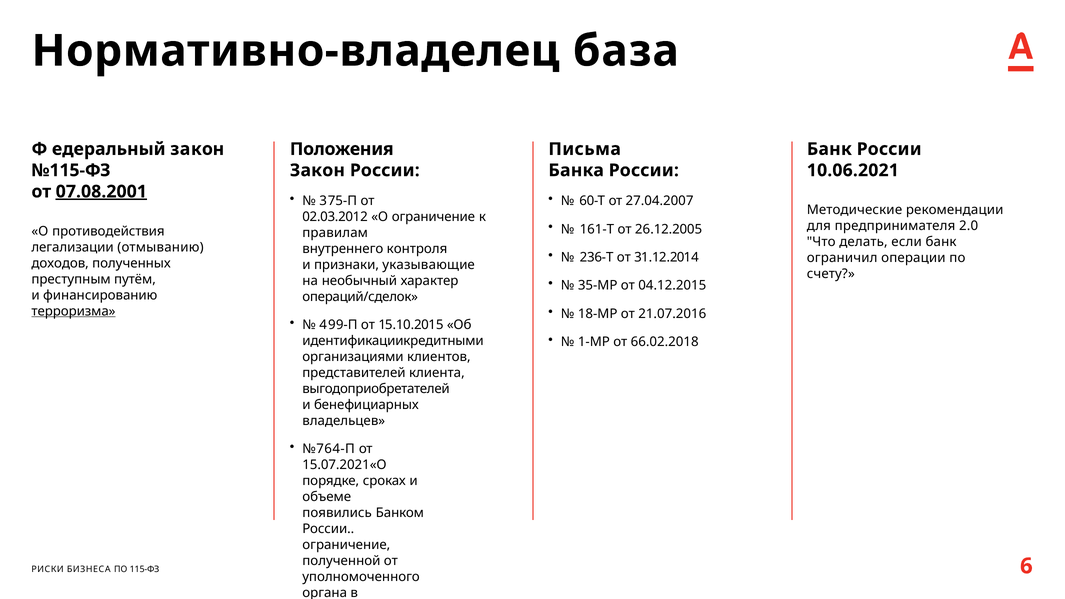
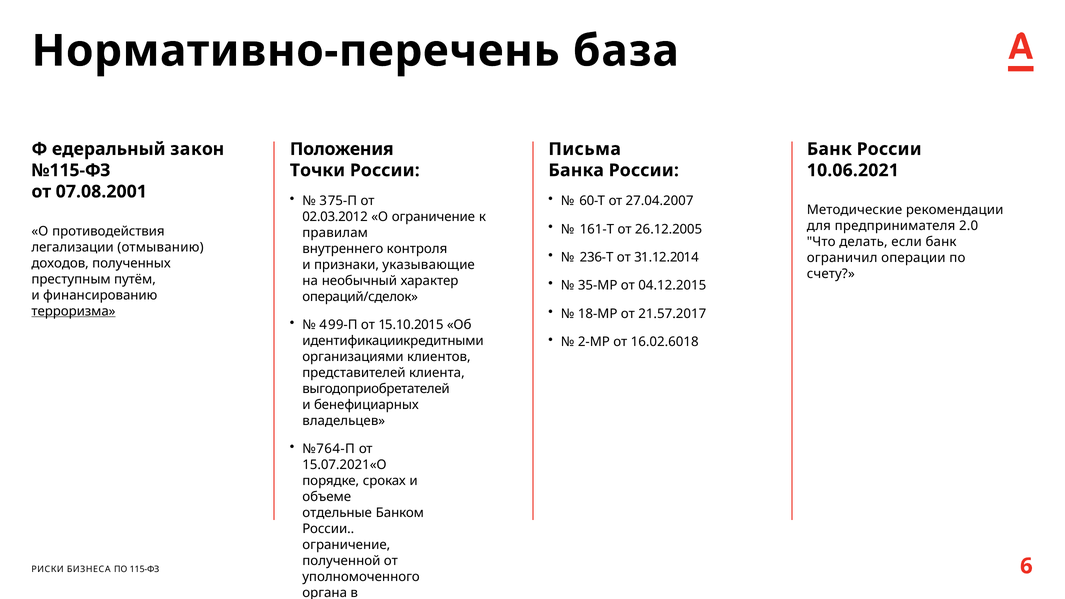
Нормативно-владелец: Нормативно-владелец -> Нормативно-перечень
Закон at (317, 170): Закон -> Точки
07.08.2001 underline: present -> none
21.07.2016: 21.07.2016 -> 21.57.2017
1-МР: 1-МР -> 2-МР
66.02.2018: 66.02.2018 -> 16.02.6018
появились: появились -> отдельные
